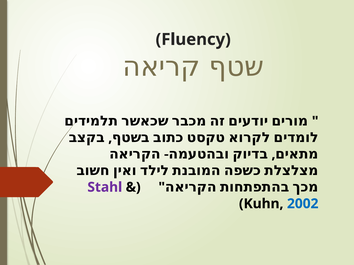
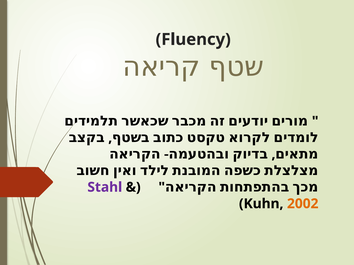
2002 colour: blue -> orange
